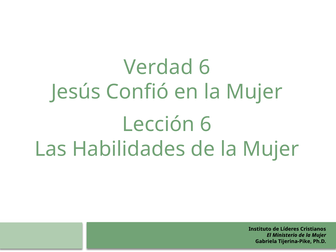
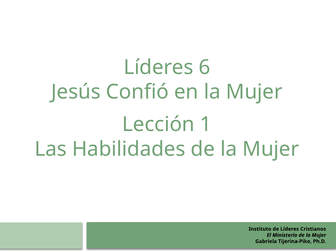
Verdad at (158, 67): Verdad -> Líderes
Lección 6: 6 -> 1
